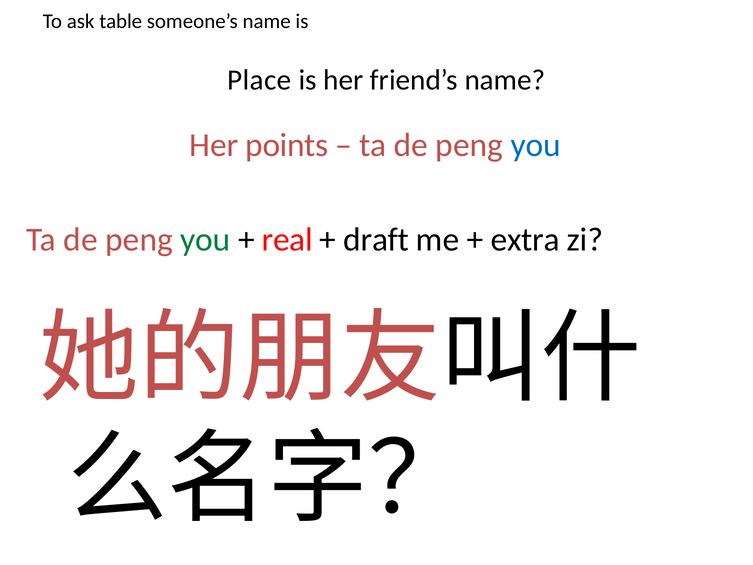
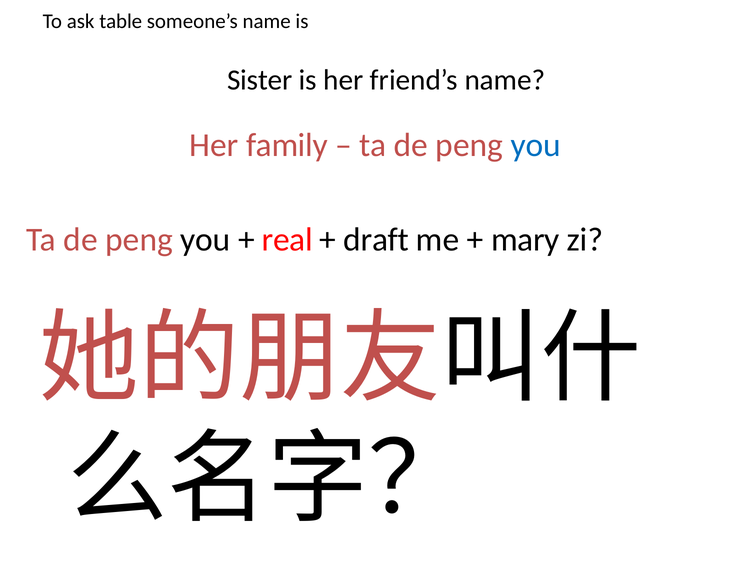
Place: Place -> Sister
points: points -> family
you at (205, 239) colour: green -> black
extra: extra -> mary
